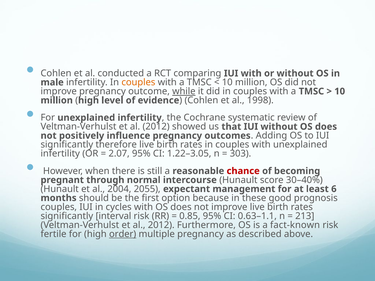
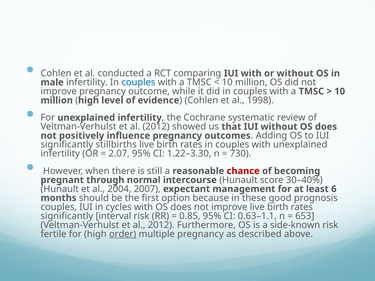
couples at (138, 82) colour: orange -> blue
while underline: present -> none
therefore: therefore -> stillbirths
1.22–3.05: 1.22–3.05 -> 1.22–3.30
303: 303 -> 730
2055: 2055 -> 2007
213: 213 -> 653
fact-known: fact-known -> side-known
